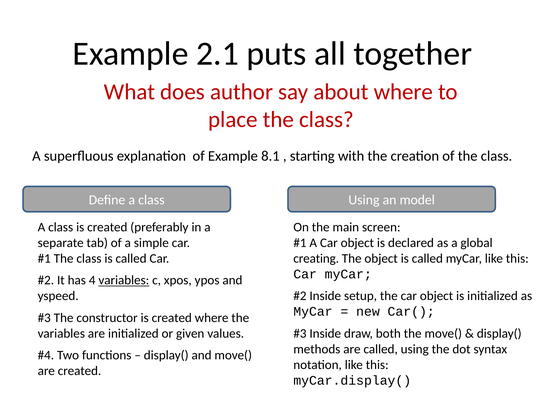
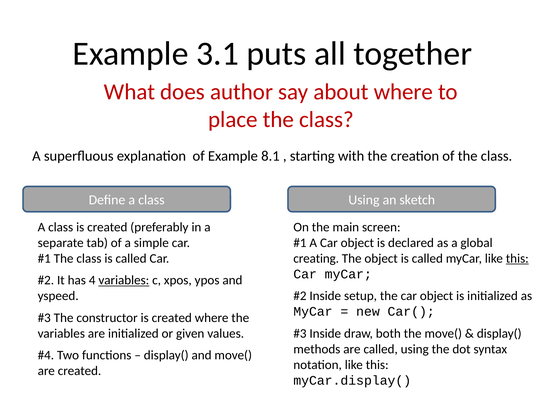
2.1: 2.1 -> 3.1
model: model -> sketch
this at (517, 258) underline: none -> present
